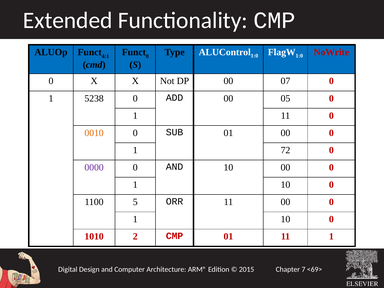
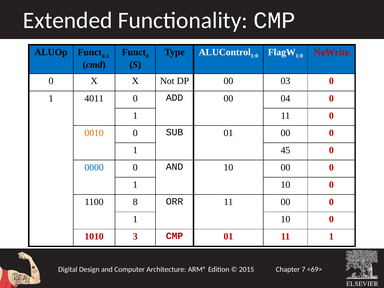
07: 07 -> 03
5238: 5238 -> 4011
05: 05 -> 04
72: 72 -> 45
0000 colour: purple -> blue
5: 5 -> 8
2: 2 -> 3
